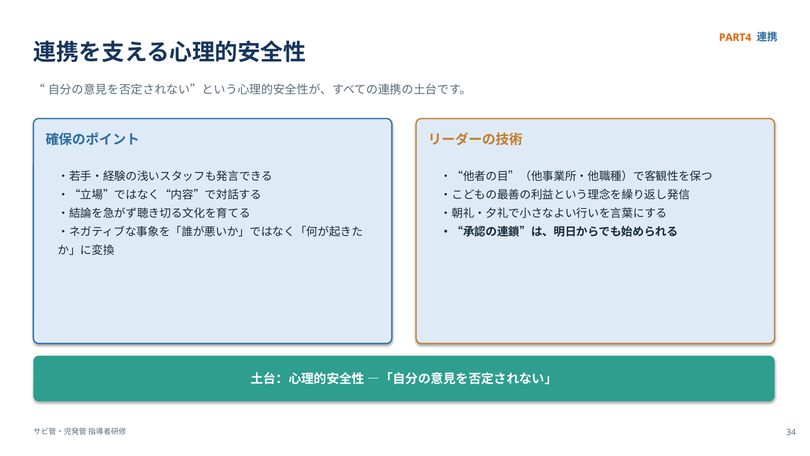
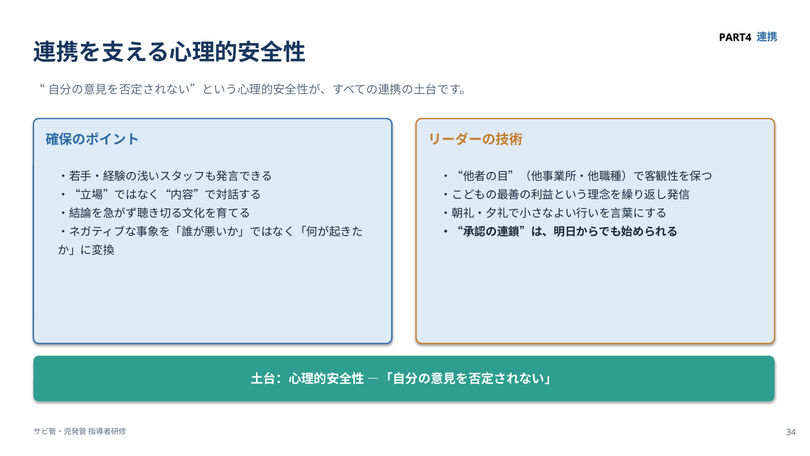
PART4 colour: orange -> black
